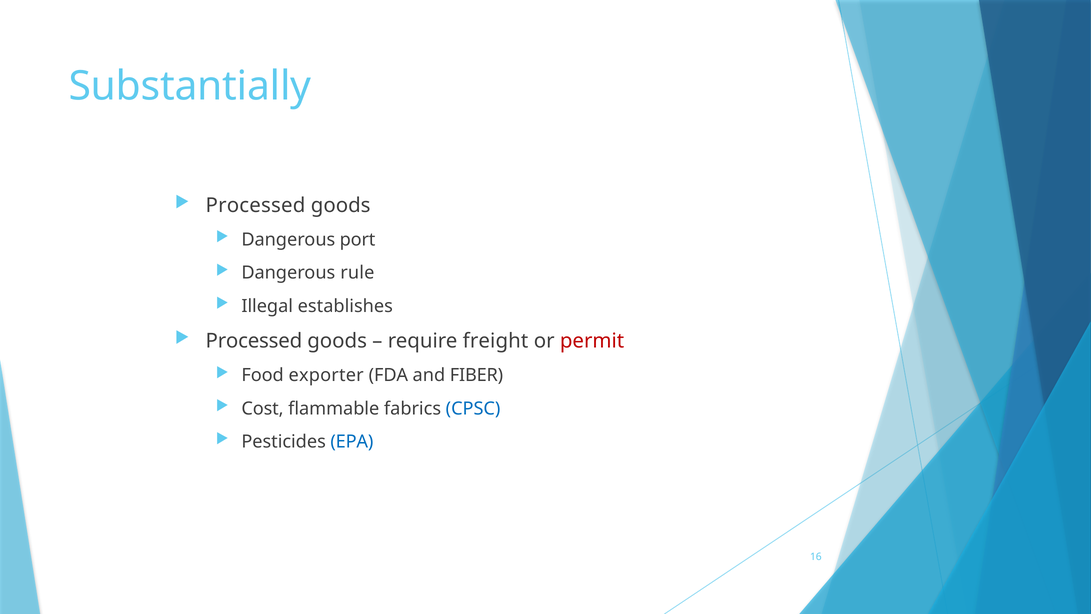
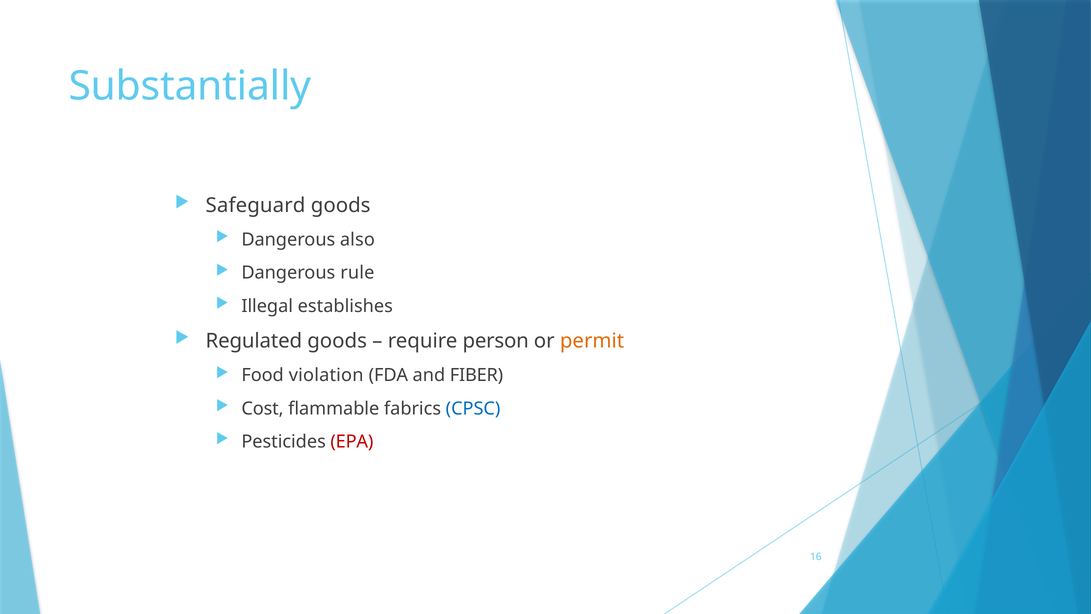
Processed at (255, 205): Processed -> Safeguard
port: port -> also
Processed at (254, 341): Processed -> Regulated
freight: freight -> person
permit colour: red -> orange
exporter: exporter -> violation
EPA colour: blue -> red
